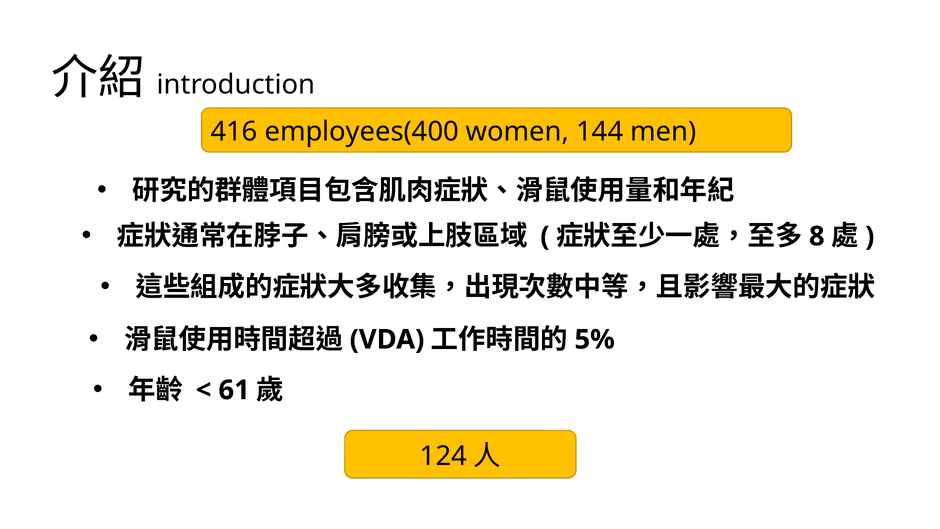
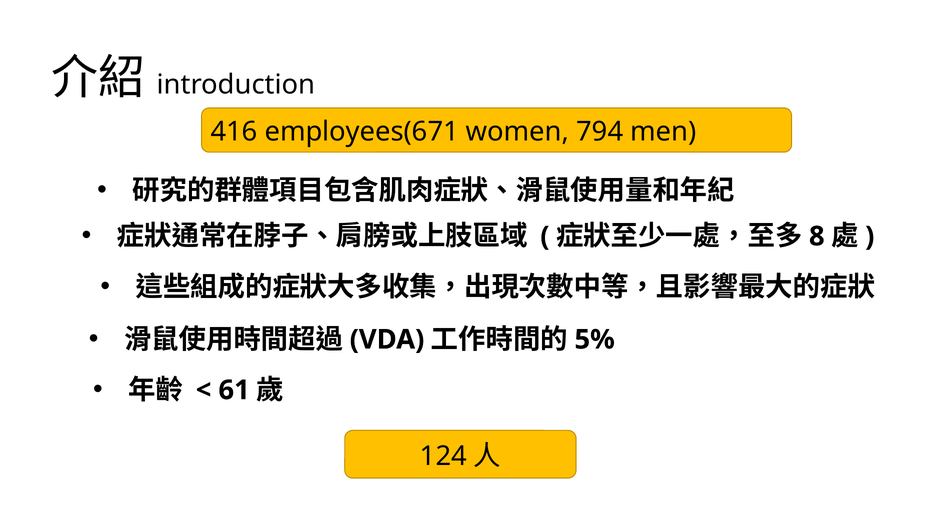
employees(400: employees(400 -> employees(671
144: 144 -> 794
